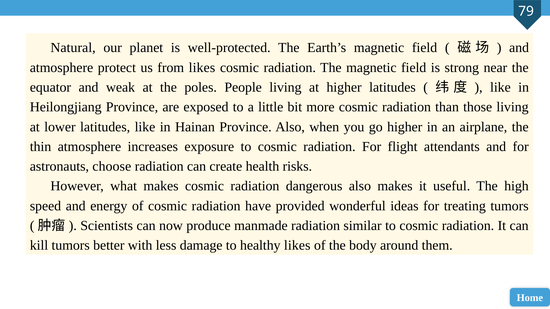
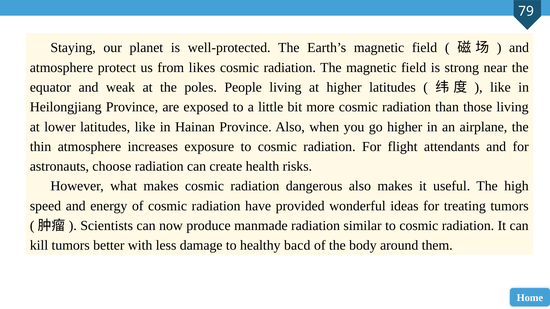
Natural: Natural -> Staying
healthy likes: likes -> bacd
